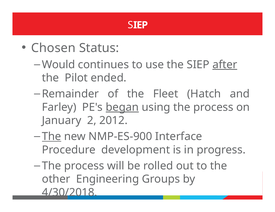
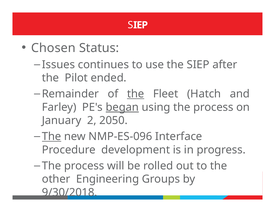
Would: Would -> Issues
after underline: present -> none
the at (136, 94) underline: none -> present
2012: 2012 -> 2050
NMP-ES-900: NMP-ES-900 -> NMP-ES-096
4/30/2018: 4/30/2018 -> 9/30/2018
